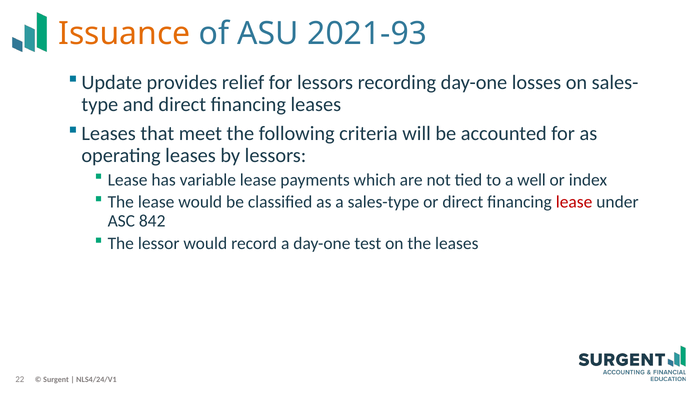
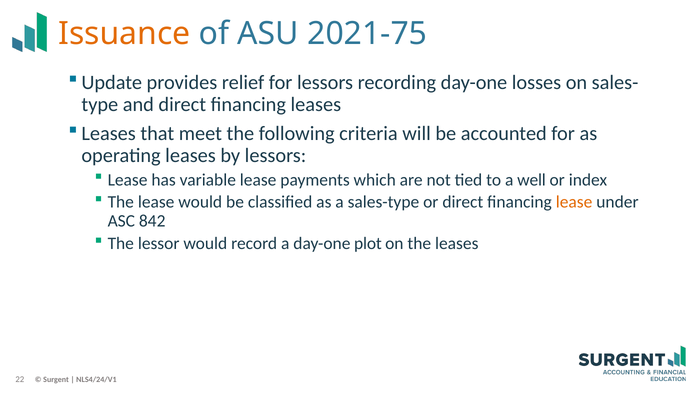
2021-93: 2021-93 -> 2021-75
lease at (574, 202) colour: red -> orange
test: test -> plot
